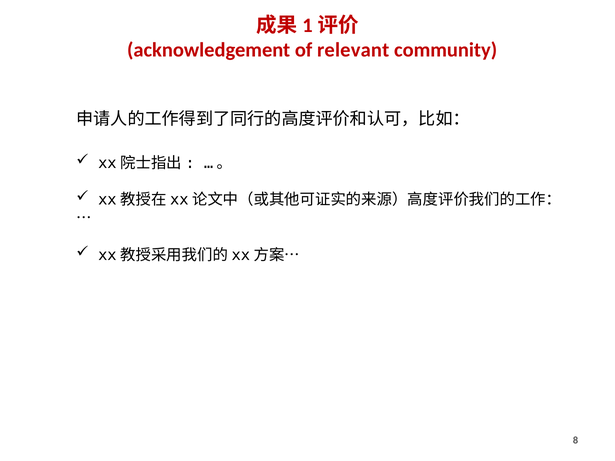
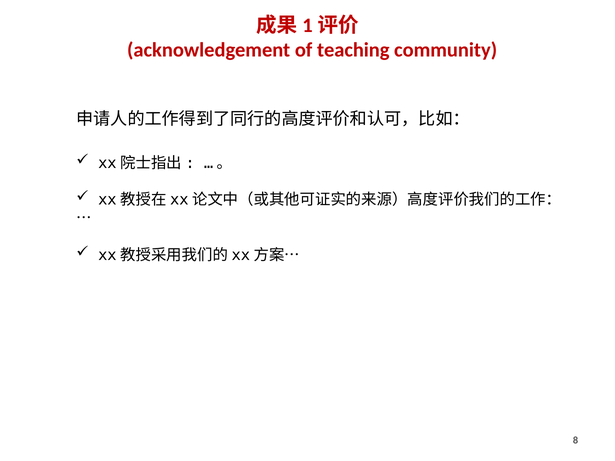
relevant: relevant -> teaching
